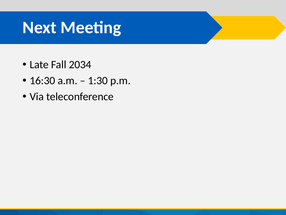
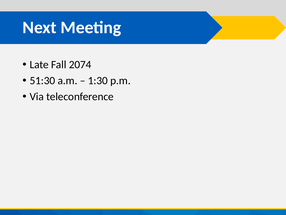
2034: 2034 -> 2074
16:30: 16:30 -> 51:30
